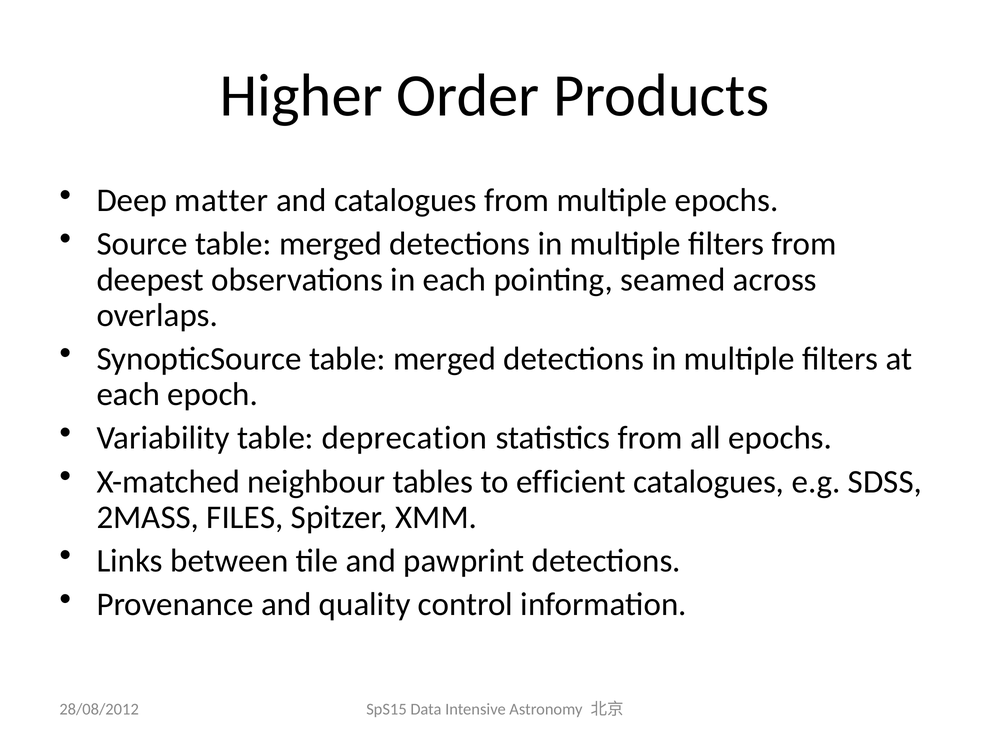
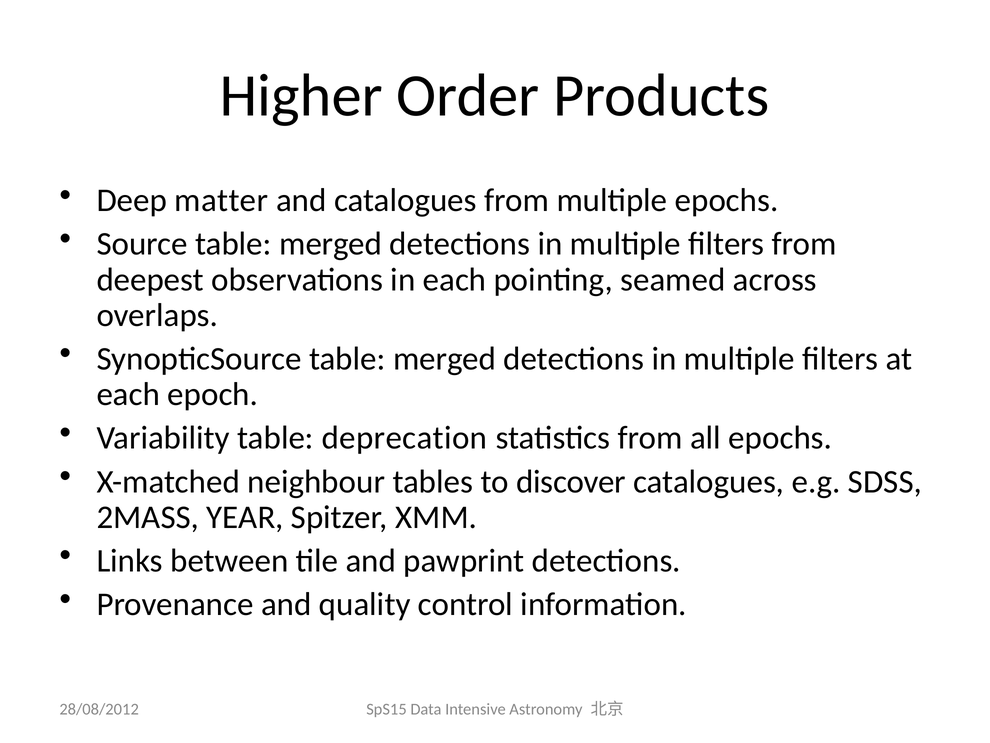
efficient: efficient -> discover
FILES: FILES -> YEAR
